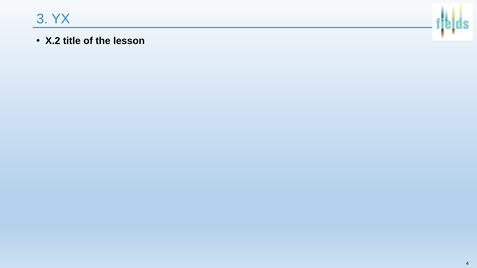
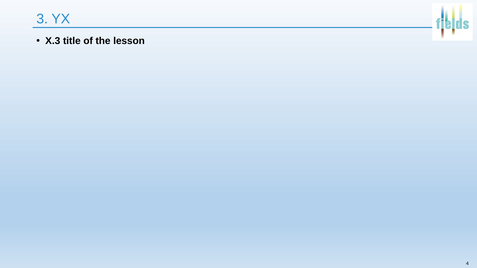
X.2: X.2 -> X.3
